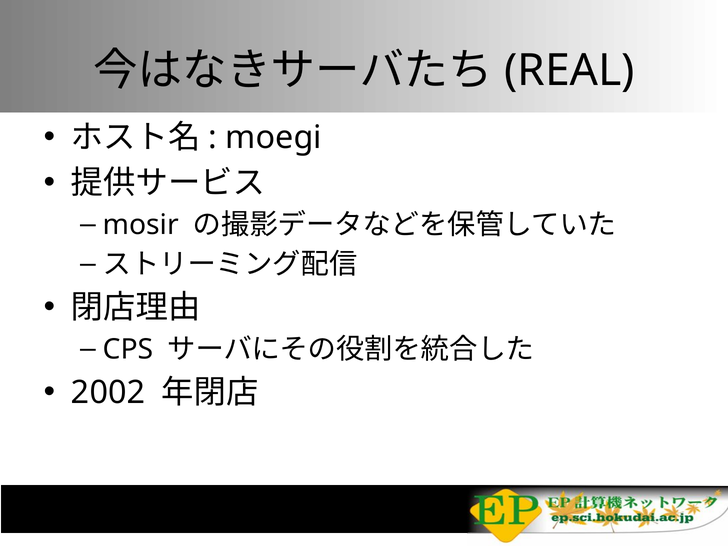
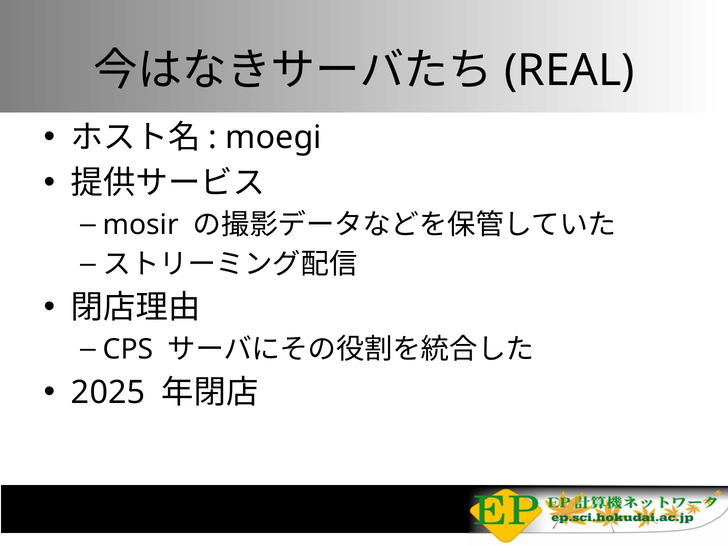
2002: 2002 -> 2025
